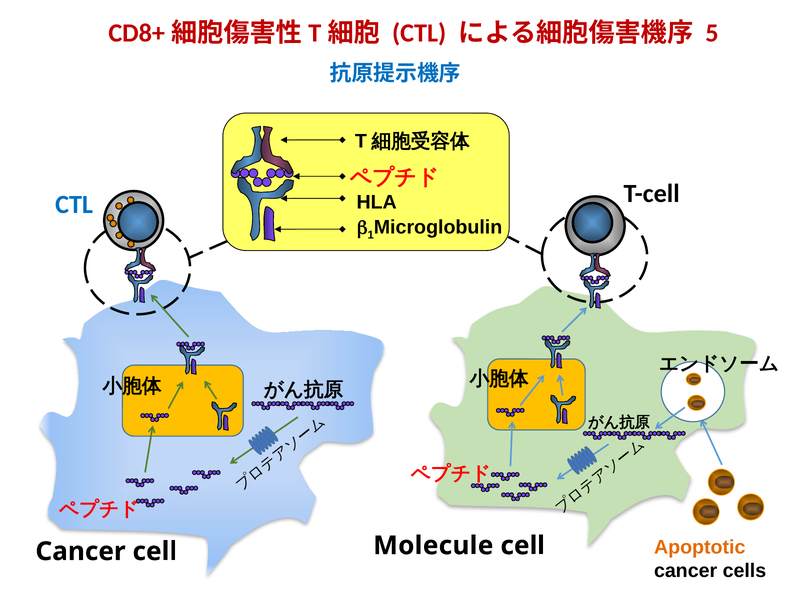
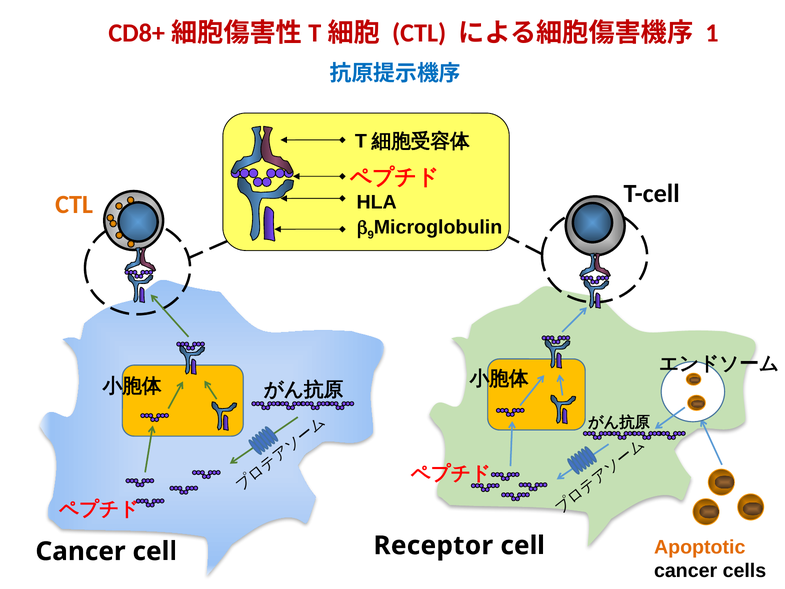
5: 5 -> 1
CTL at (74, 204) colour: blue -> orange
1: 1 -> 9
Molecule: Molecule -> Receptor
